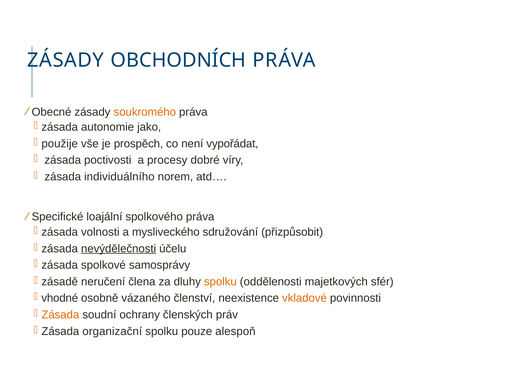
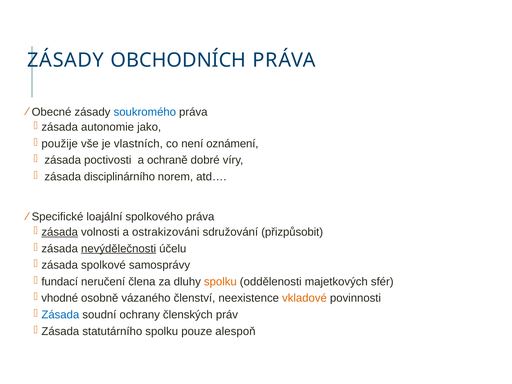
soukromého colour: orange -> blue
prospěch: prospěch -> vlastních
vypořádat: vypořádat -> oznámení
procesy: procesy -> ochraně
individuálního: individuálního -> disciplinárního
zásada at (60, 232) underline: none -> present
mysliveckého: mysliveckého -> ostrakizováni
zásadě: zásadě -> fundací
Zásada at (60, 315) colour: orange -> blue
organizační: organizační -> statutárního
